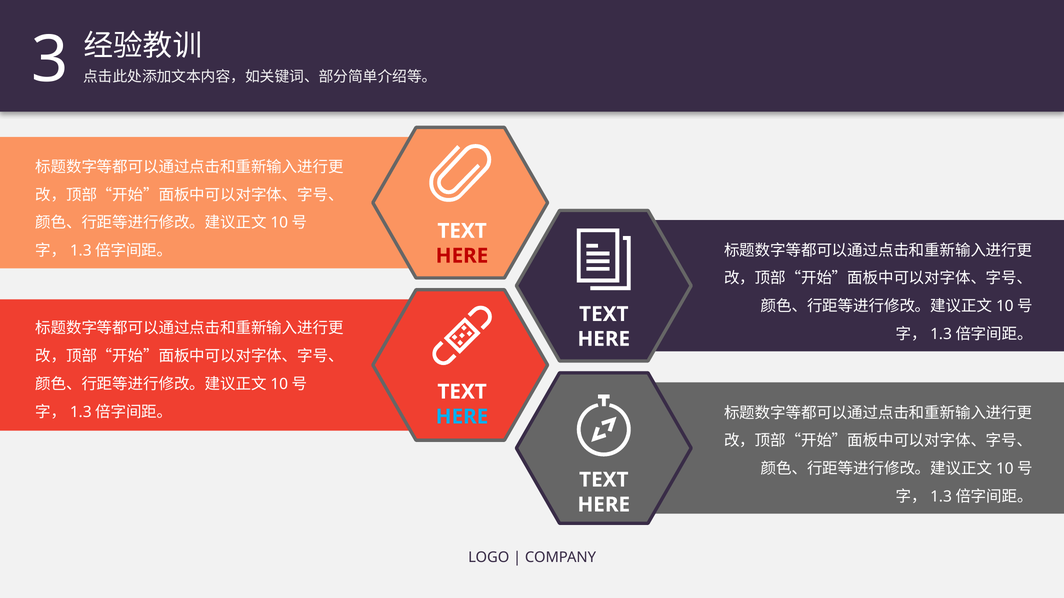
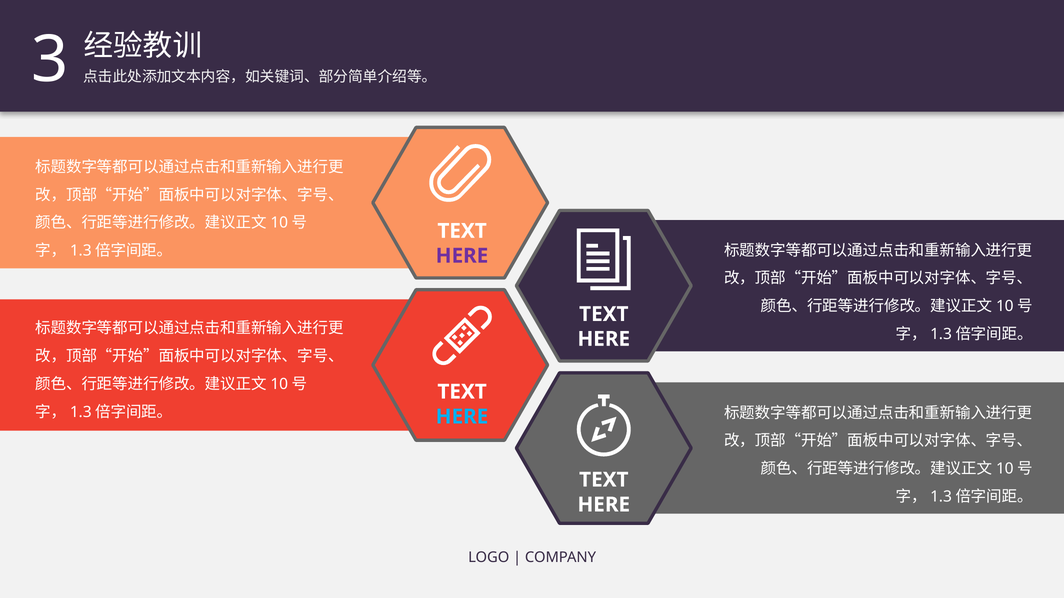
HERE at (462, 256) colour: red -> purple
